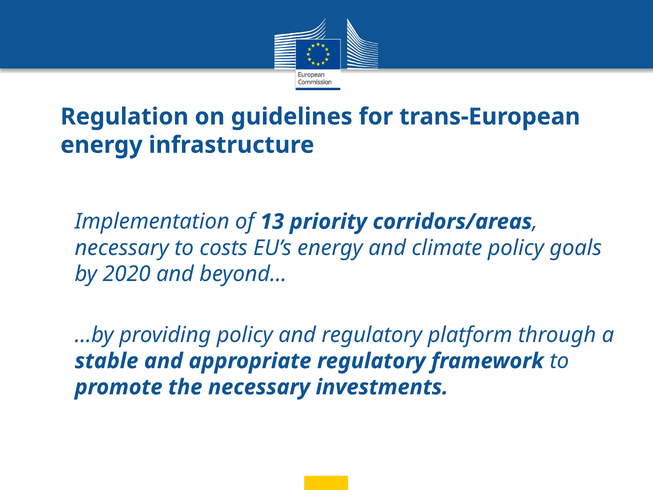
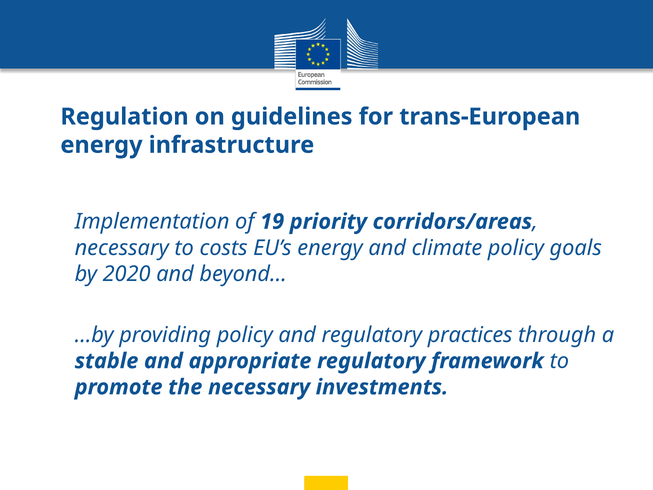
13: 13 -> 19
platform: platform -> practices
